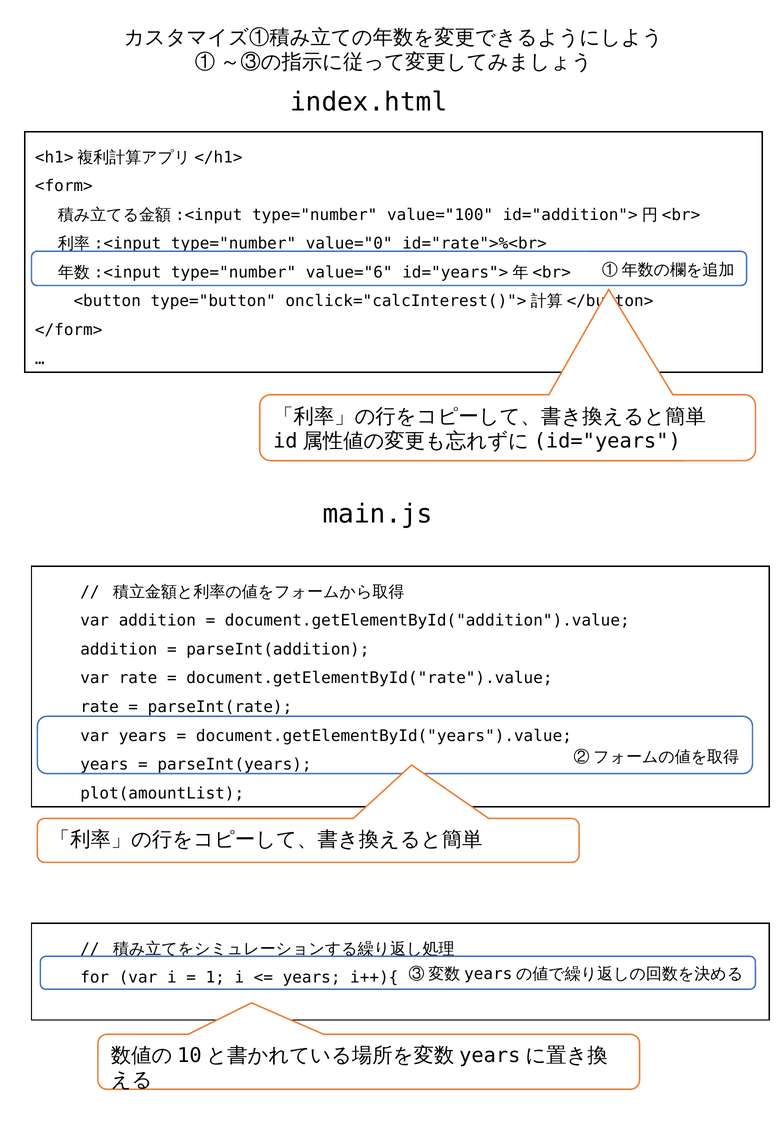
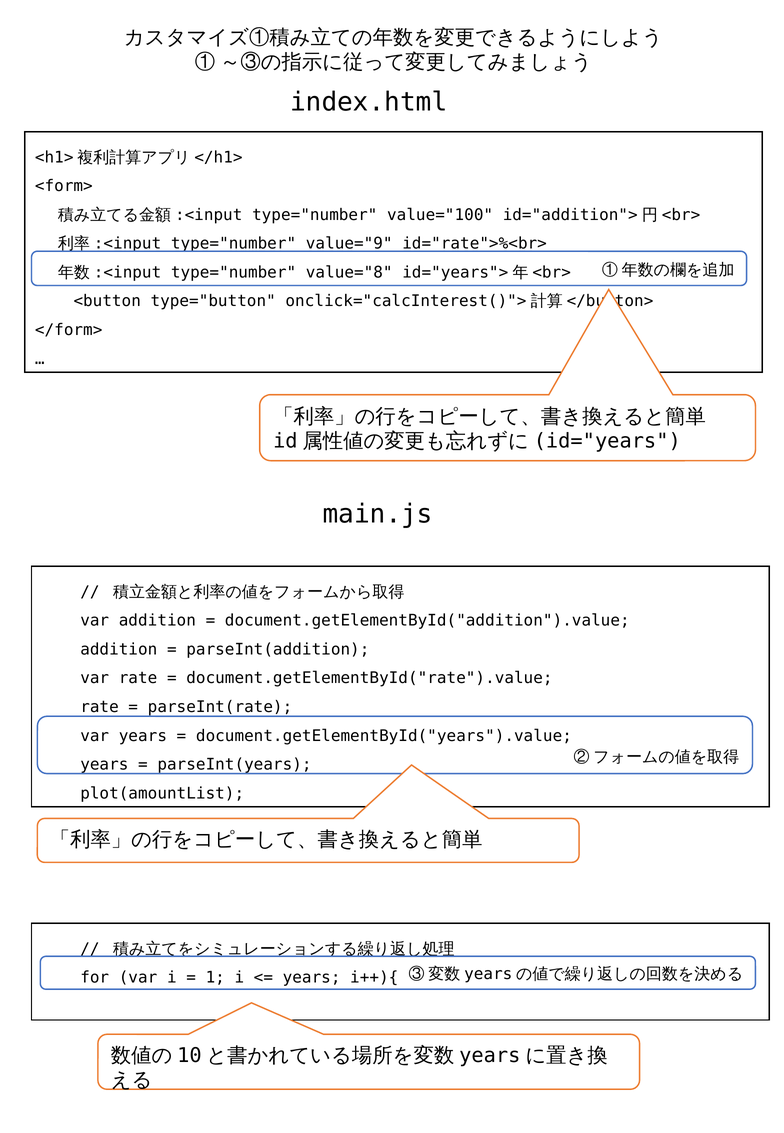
value="0: value="0 -> value="9
value="6: value="6 -> value="8
